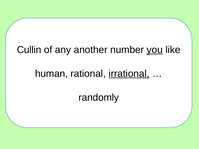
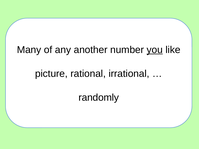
Cullin: Cullin -> Many
human: human -> picture
irrational underline: present -> none
